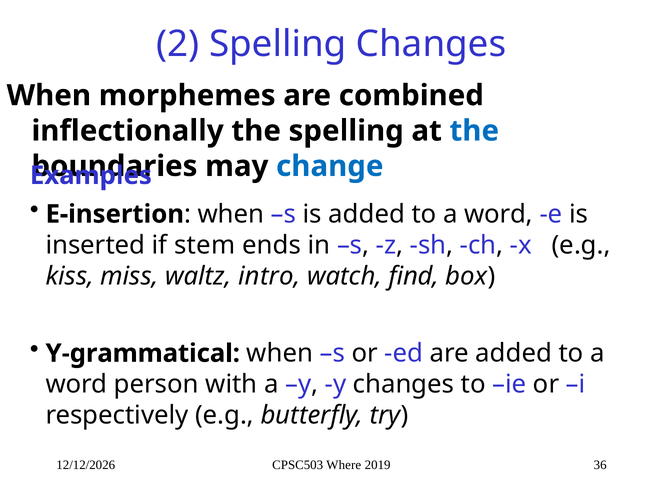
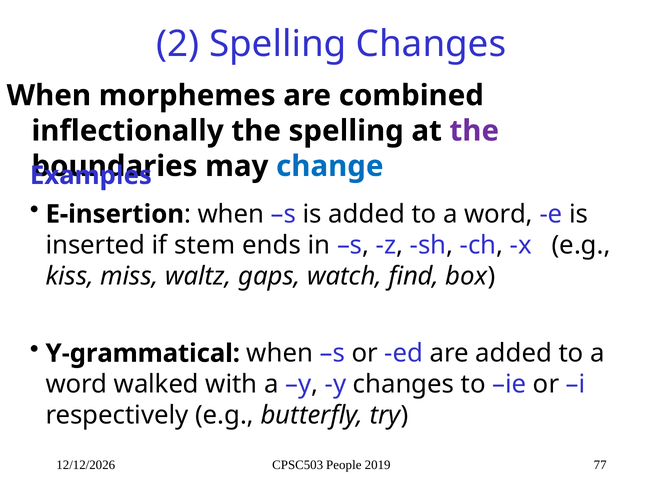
the at (474, 131) colour: blue -> purple
intro: intro -> gaps
person: person -> walked
Where: Where -> People
36: 36 -> 77
